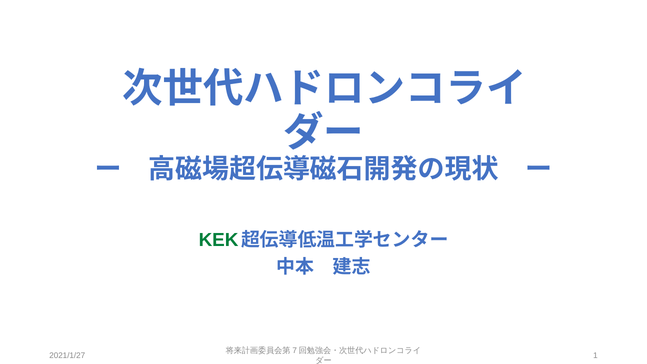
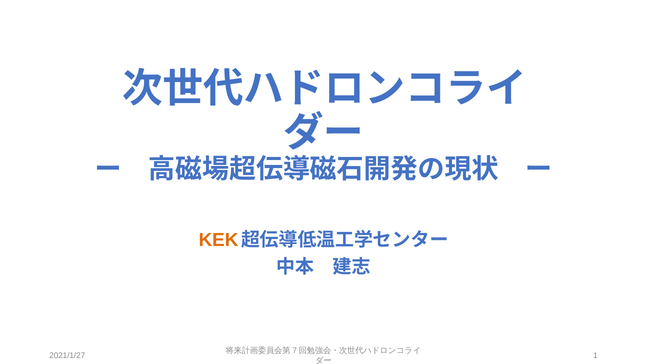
KEK colour: green -> orange
